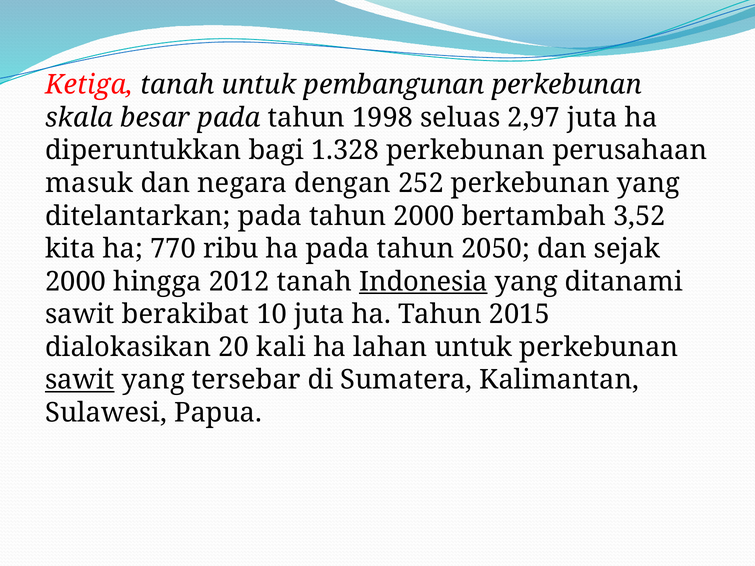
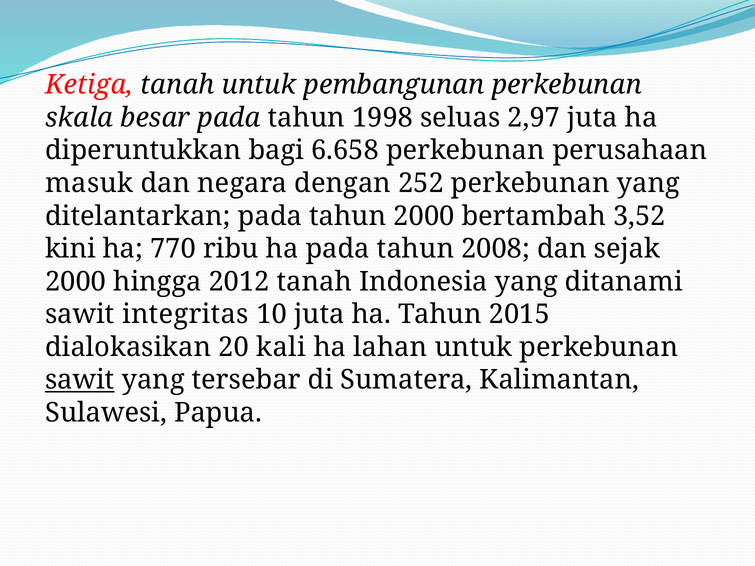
1.328: 1.328 -> 6.658
kita: kita -> kini
2050: 2050 -> 2008
Indonesia underline: present -> none
berakibat: berakibat -> integritas
